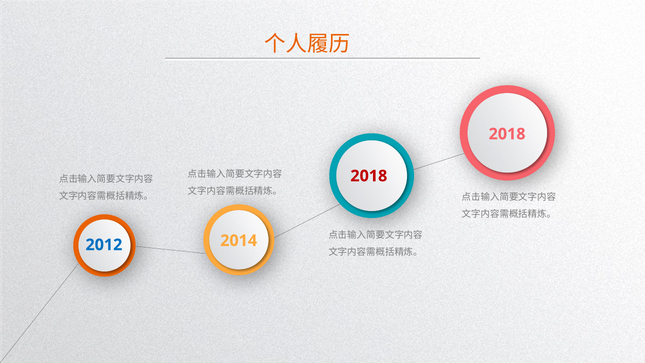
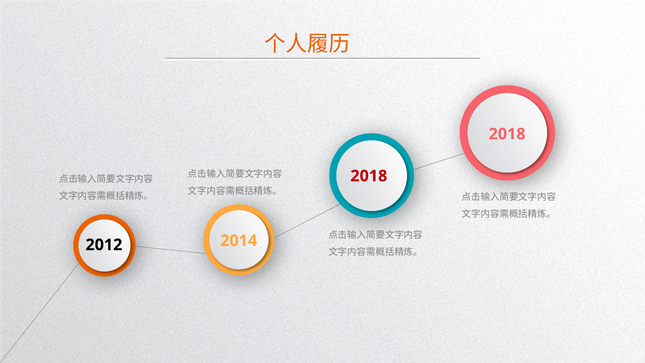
2012 colour: blue -> black
